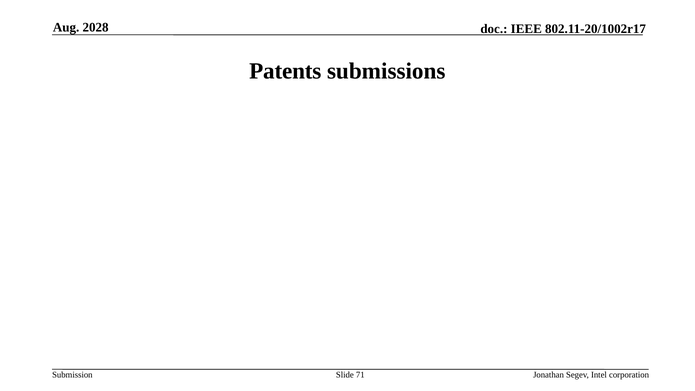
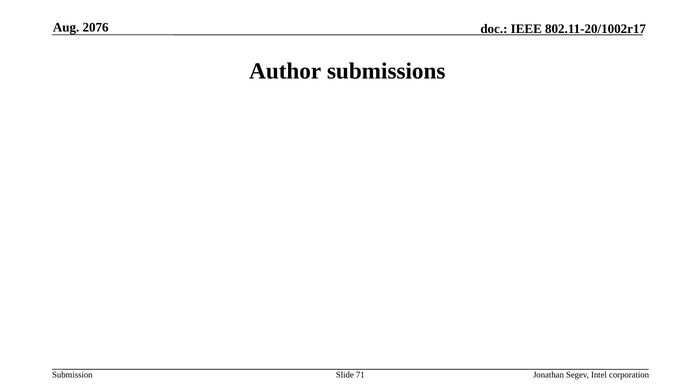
2028: 2028 -> 2076
Patents: Patents -> Author
